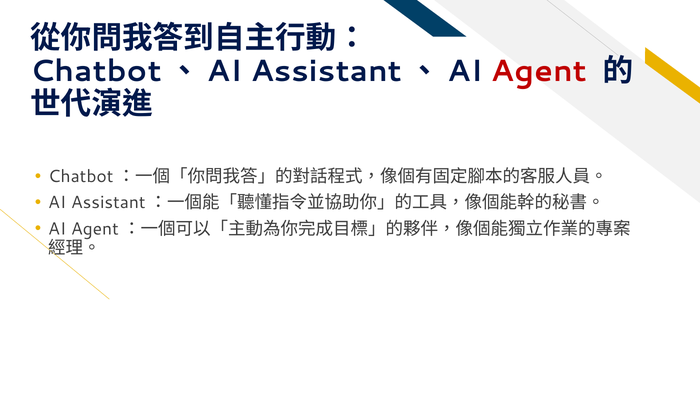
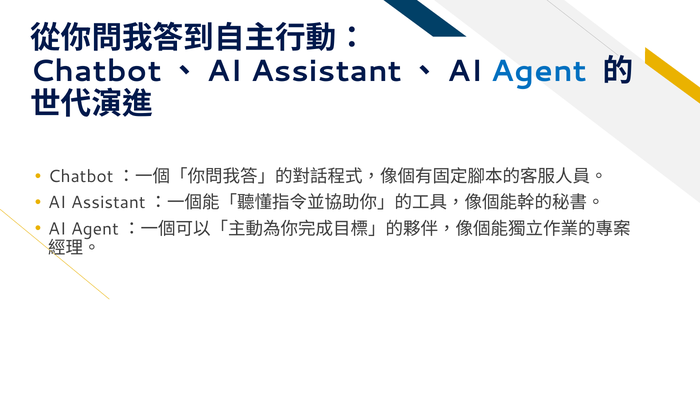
Agent colour: red -> blue
